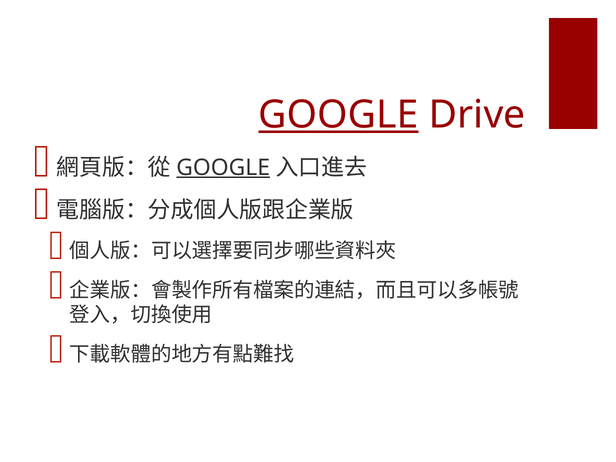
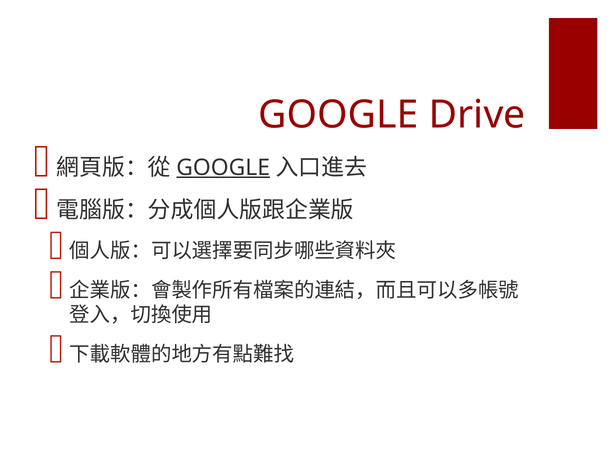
GOOGLE at (339, 115) underline: present -> none
